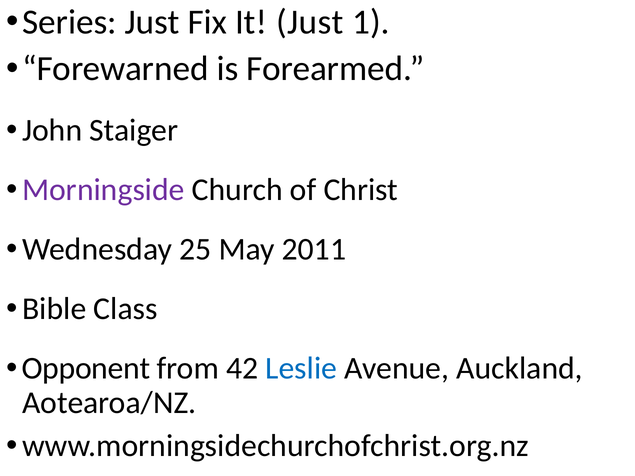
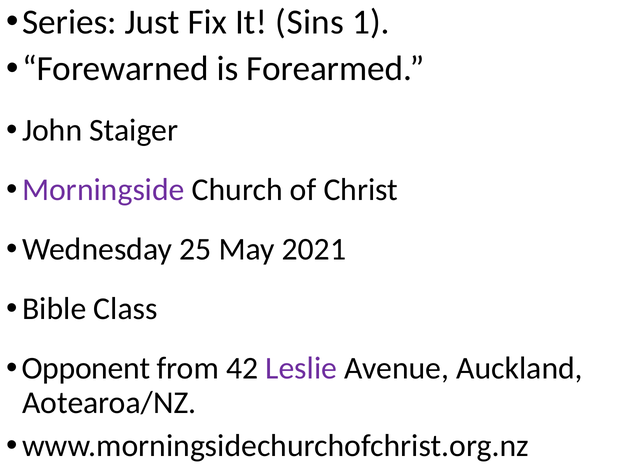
It Just: Just -> Sins
2011: 2011 -> 2021
Leslie colour: blue -> purple
